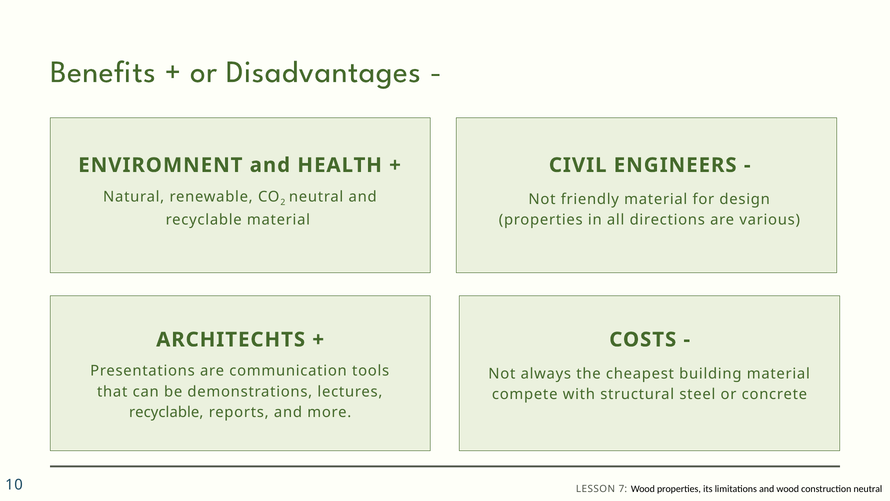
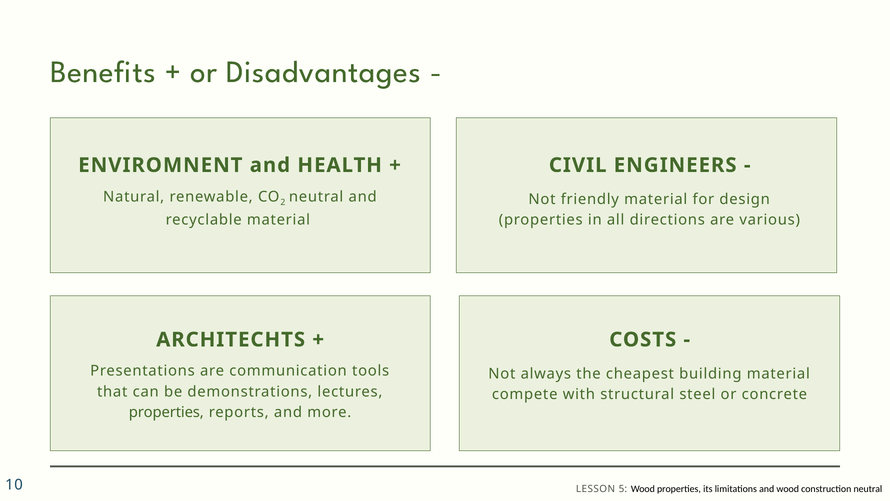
recyclable at (166, 412): recyclable -> properties
7: 7 -> 5
